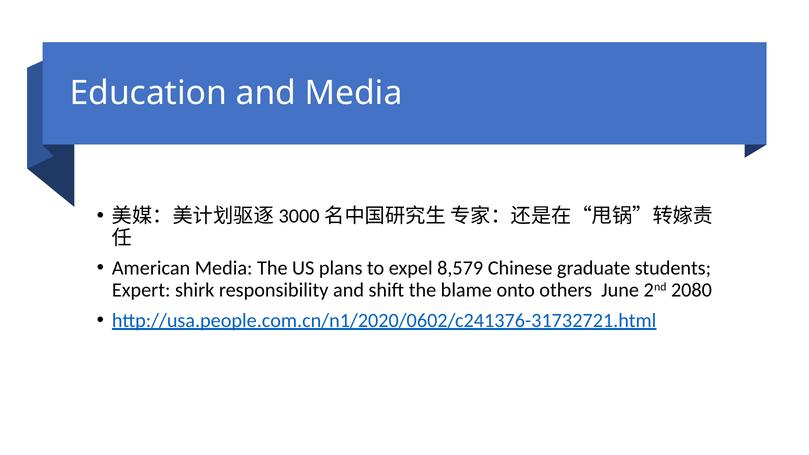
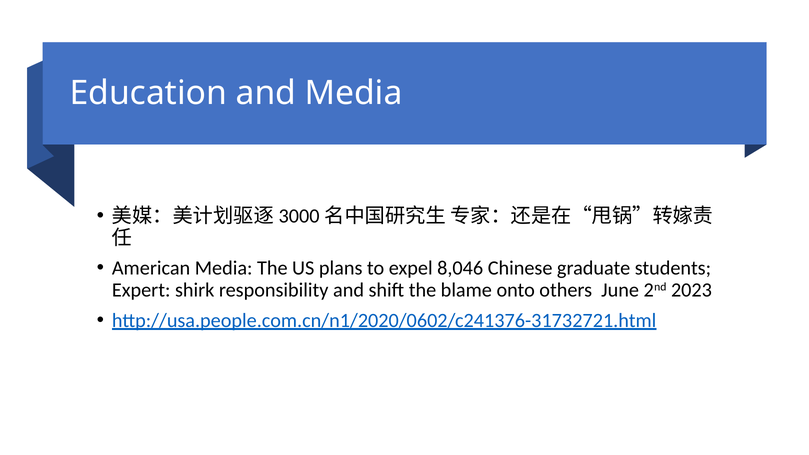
8,579: 8,579 -> 8,046
2080: 2080 -> 2023
